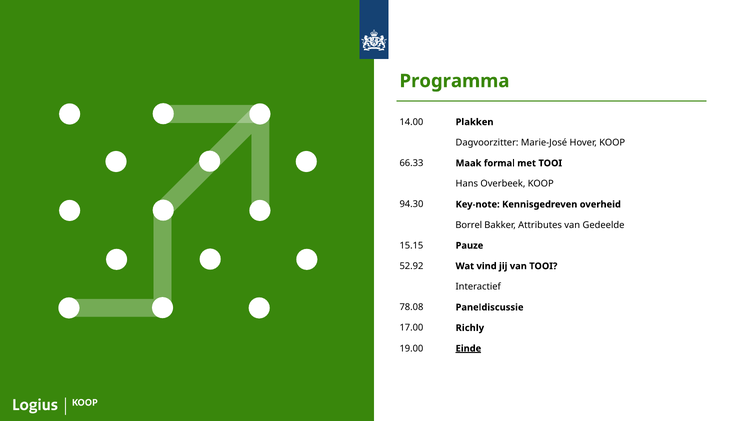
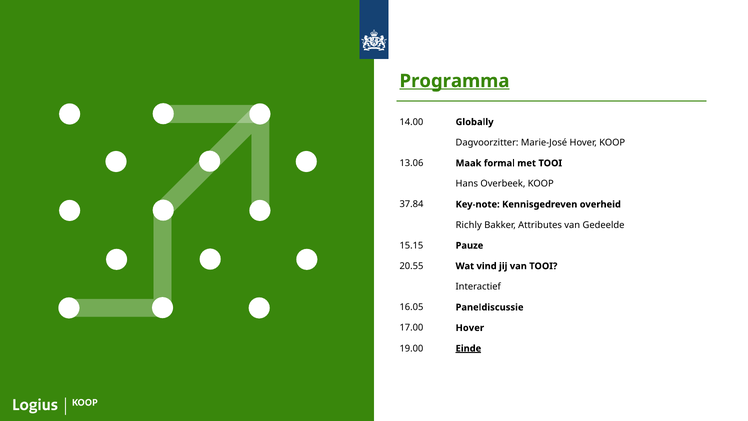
Programma underline: none -> present
Plakken: Plakken -> Globally
66.33: 66.33 -> 13.06
94.30: 94.30 -> 37.84
Borrel: Borrel -> Richly
52.92: 52.92 -> 20.55
78.08: 78.08 -> 16.05
17.00 Richly: Richly -> Hover
